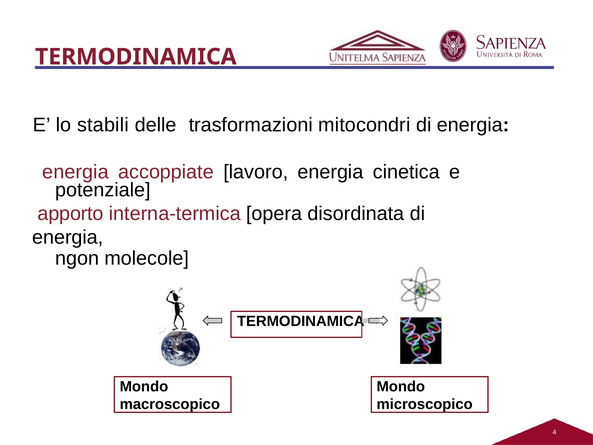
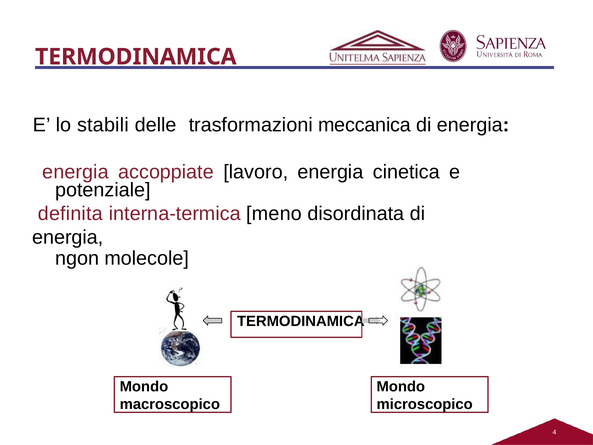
mitocondri: mitocondri -> meccanica
apporto: apporto -> definita
opera: opera -> meno
